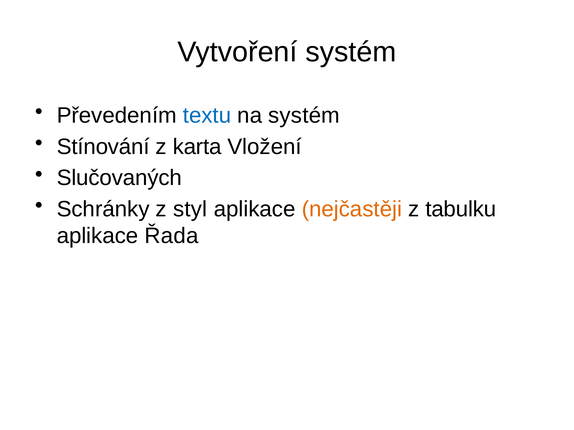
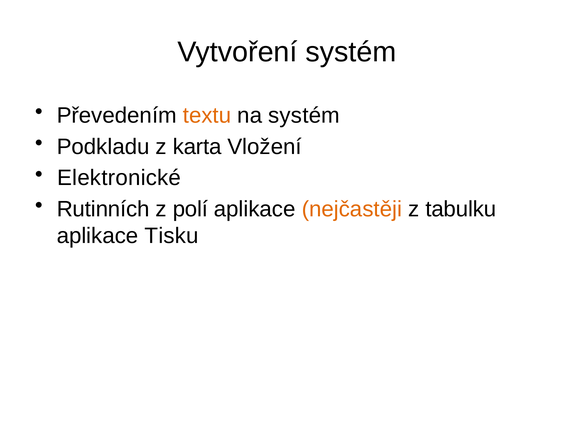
textu colour: blue -> orange
Stínování: Stínování -> Podkladu
Slučovaných: Slučovaných -> Elektronické
Schránky: Schránky -> Rutinních
styl: styl -> polí
Řada: Řada -> Tisku
